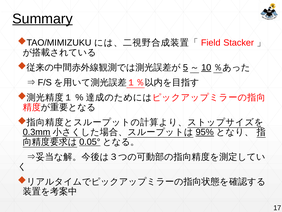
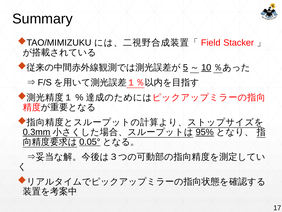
Summary underline: present -> none
